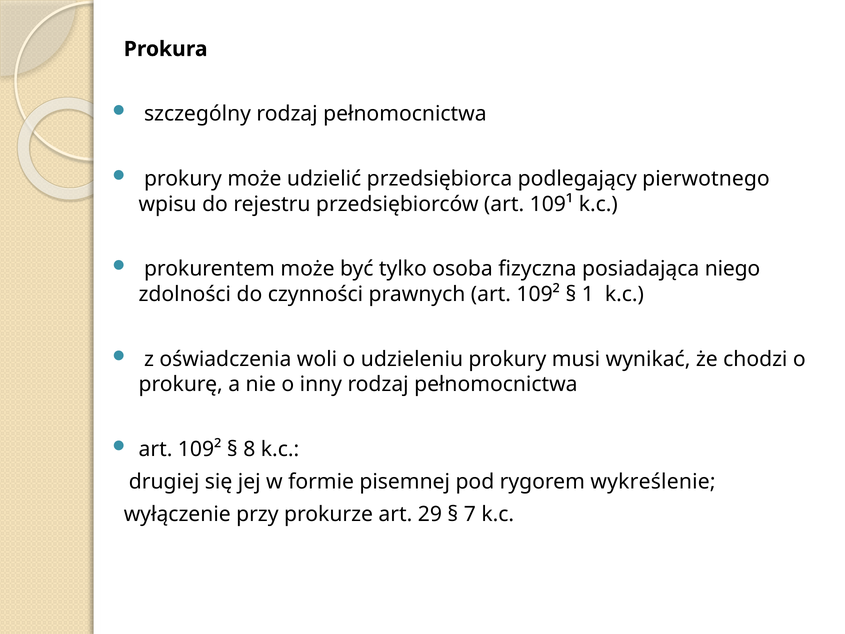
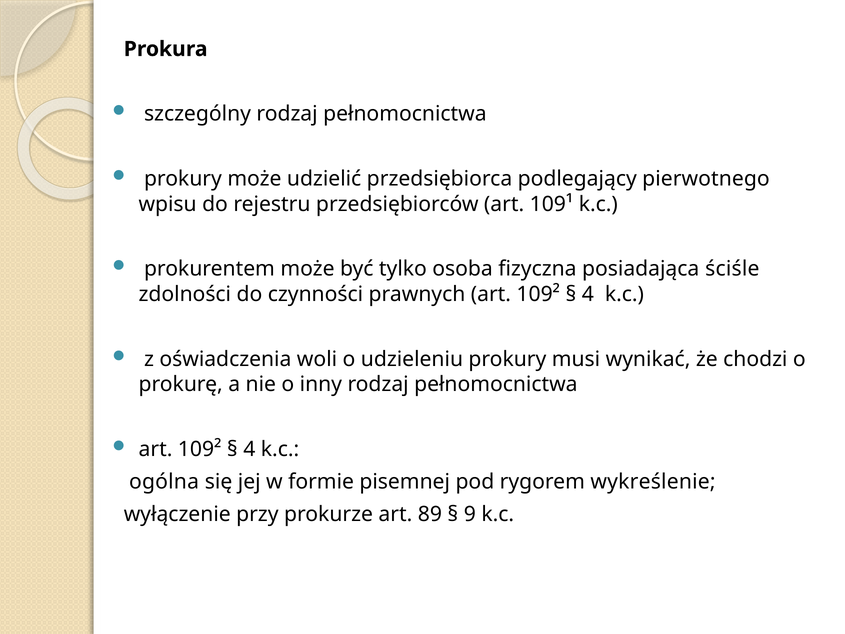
niego: niego -> ściśle
1 at (588, 294): 1 -> 4
8 at (249, 449): 8 -> 4
drugiej: drugiej -> ogólna
29: 29 -> 89
7: 7 -> 9
